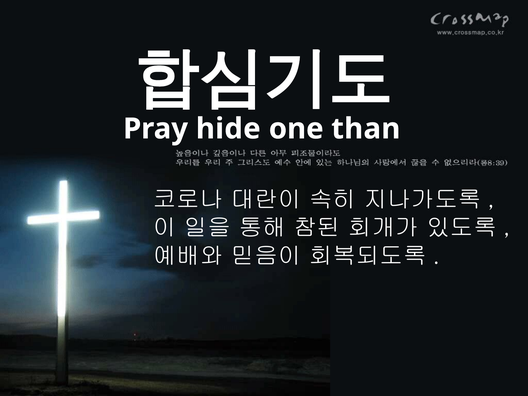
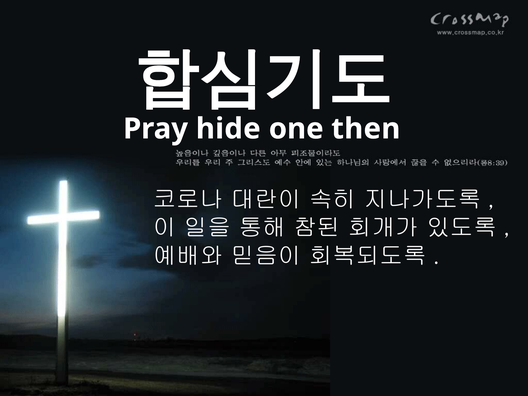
than: than -> then
